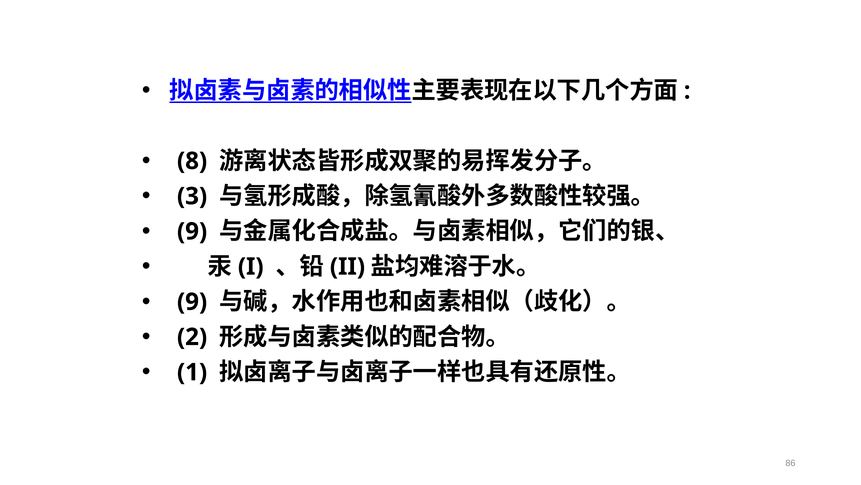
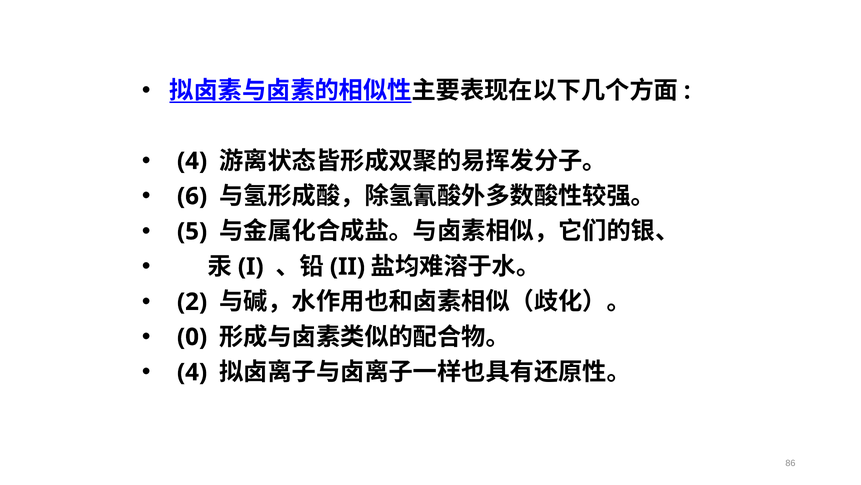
8 at (192, 161): 8 -> 4
3: 3 -> 6
9 at (192, 231): 9 -> 5
9 at (192, 301): 9 -> 2
2: 2 -> 0
1 at (192, 372): 1 -> 4
